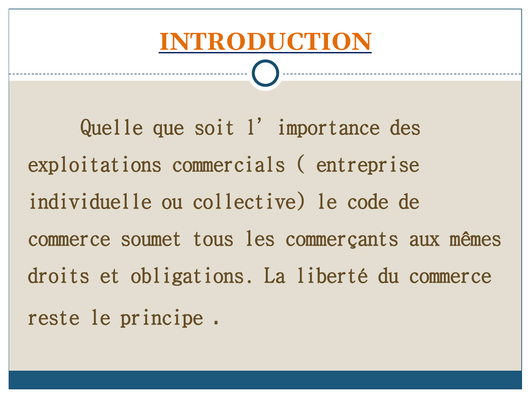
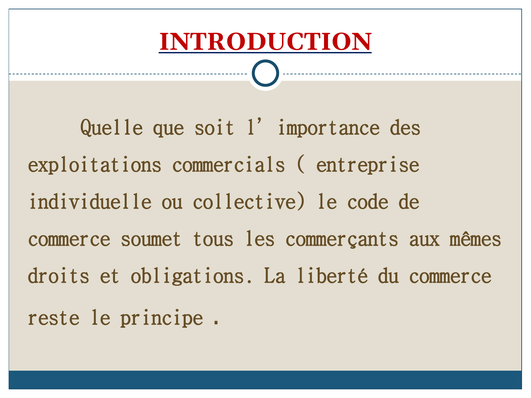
INTRODUCTION colour: orange -> red
